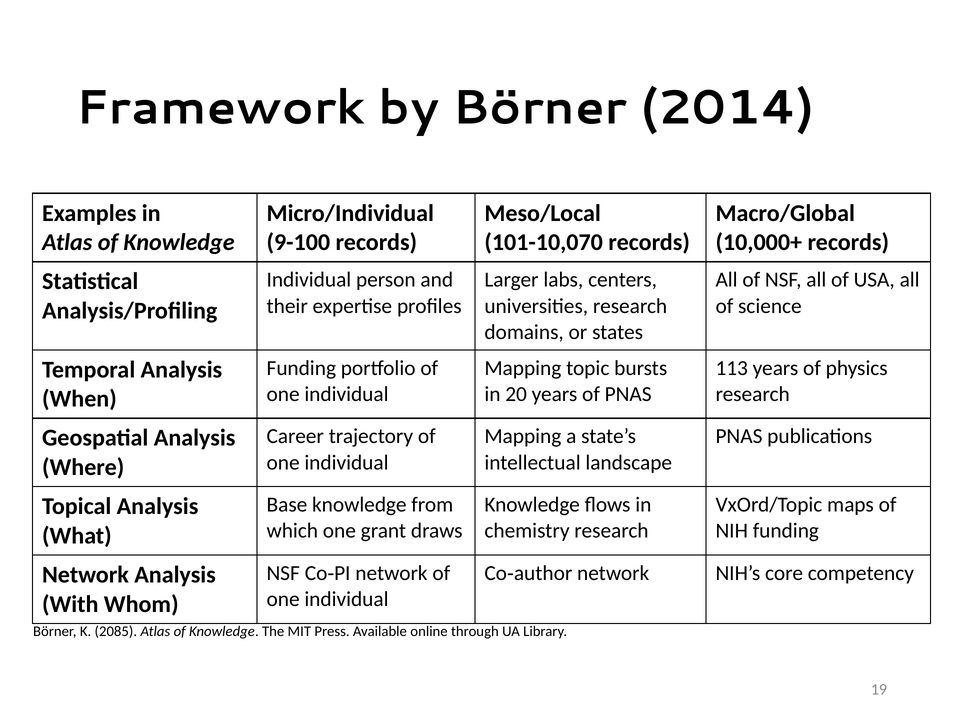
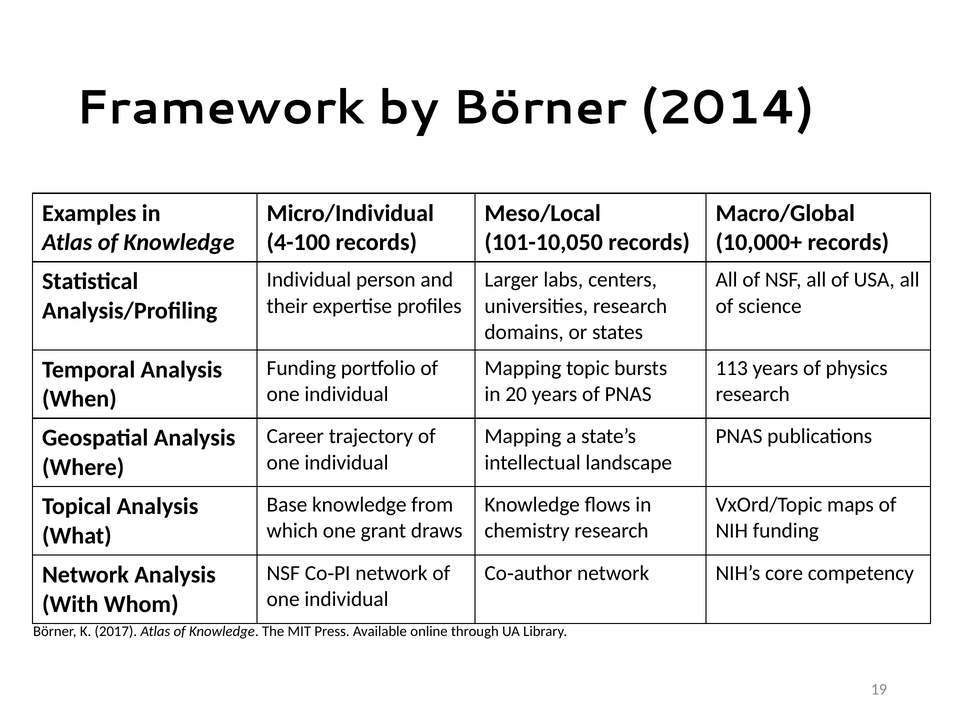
9-100: 9-100 -> 4-100
101-10,070: 101-10,070 -> 101-10,050
2085: 2085 -> 2017
